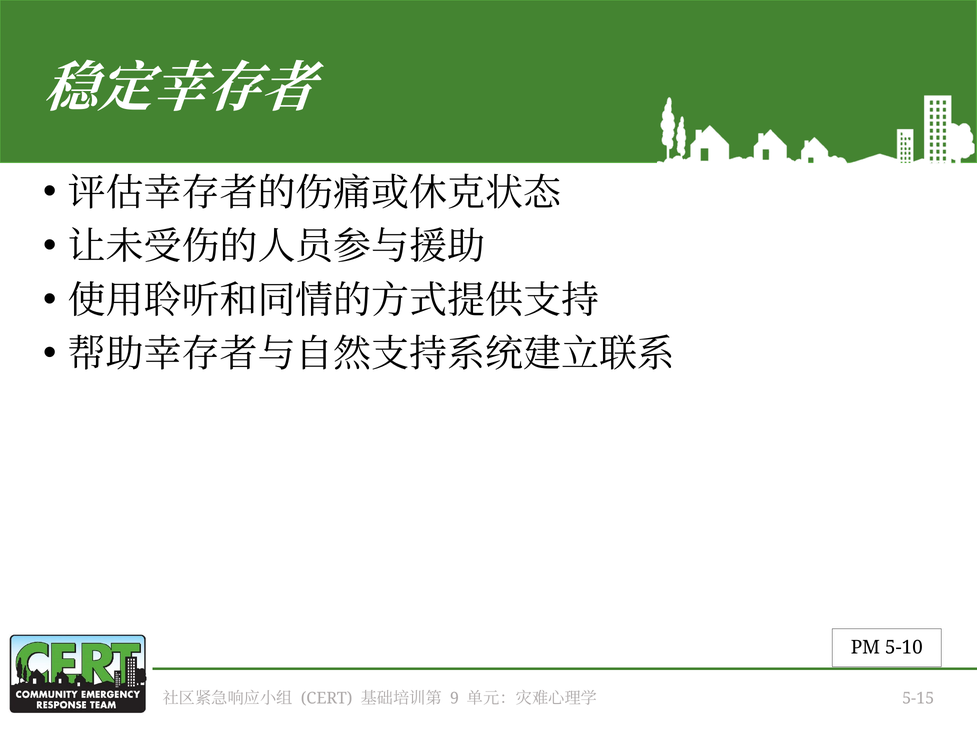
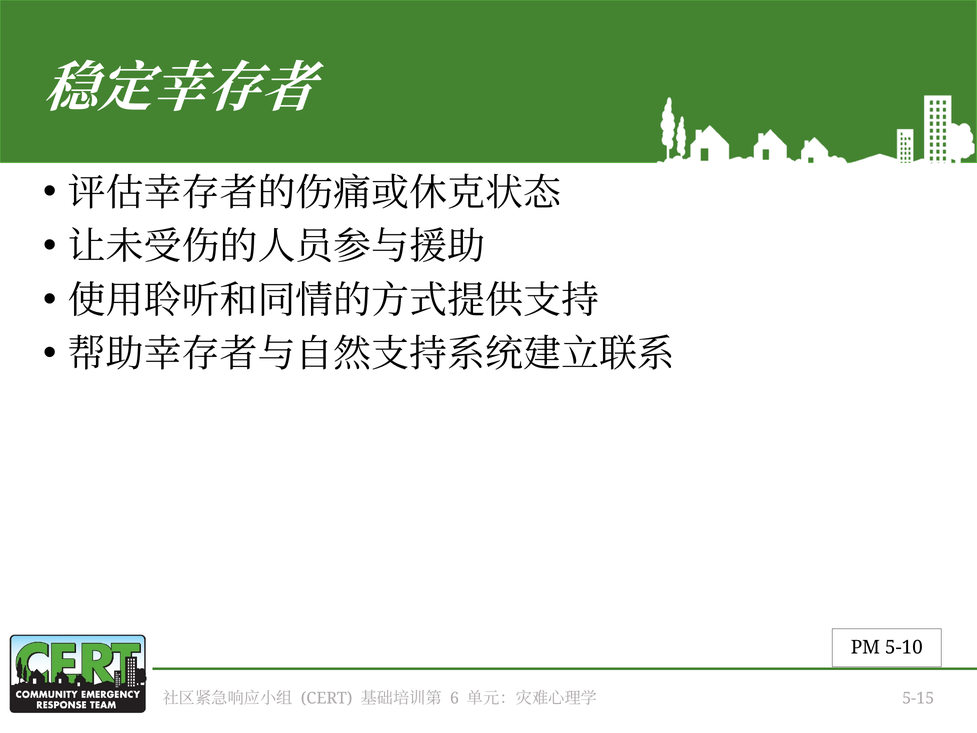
9: 9 -> 6
